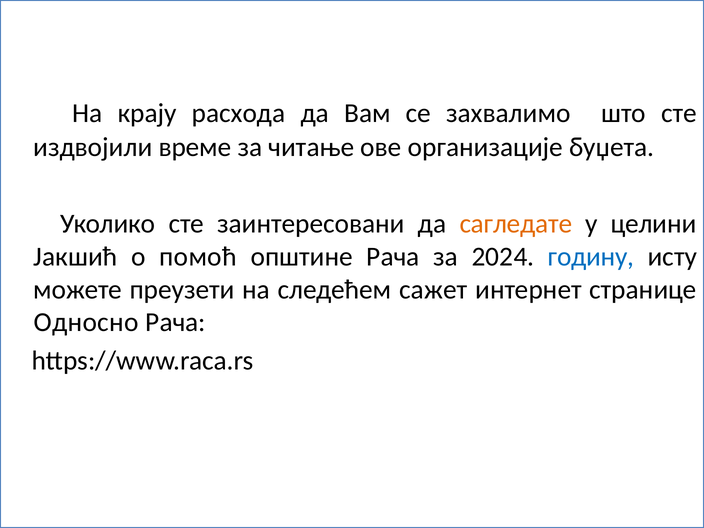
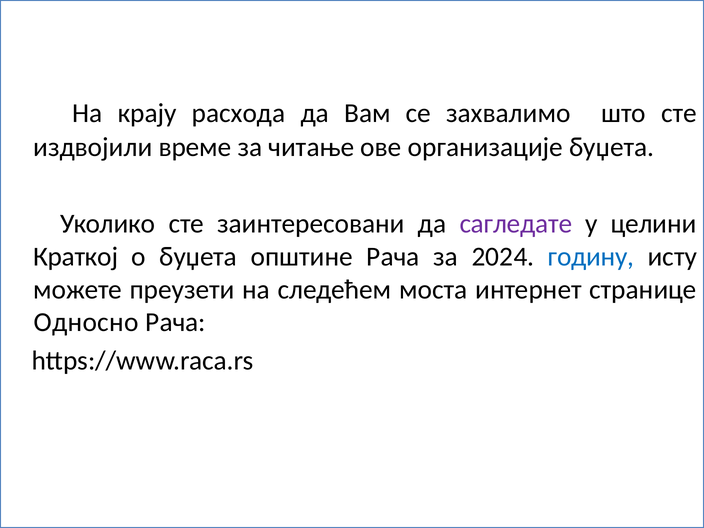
сагледате colour: orange -> purple
Јакшић: Јакшић -> Краткој
о помоћ: помоћ -> буџета
сажет: сажет -> моста
